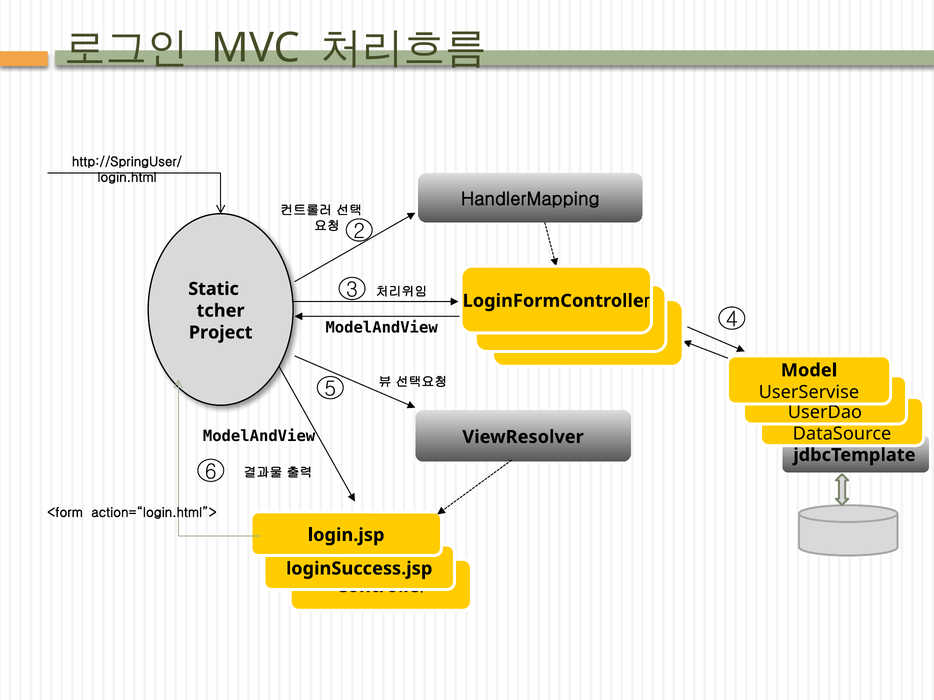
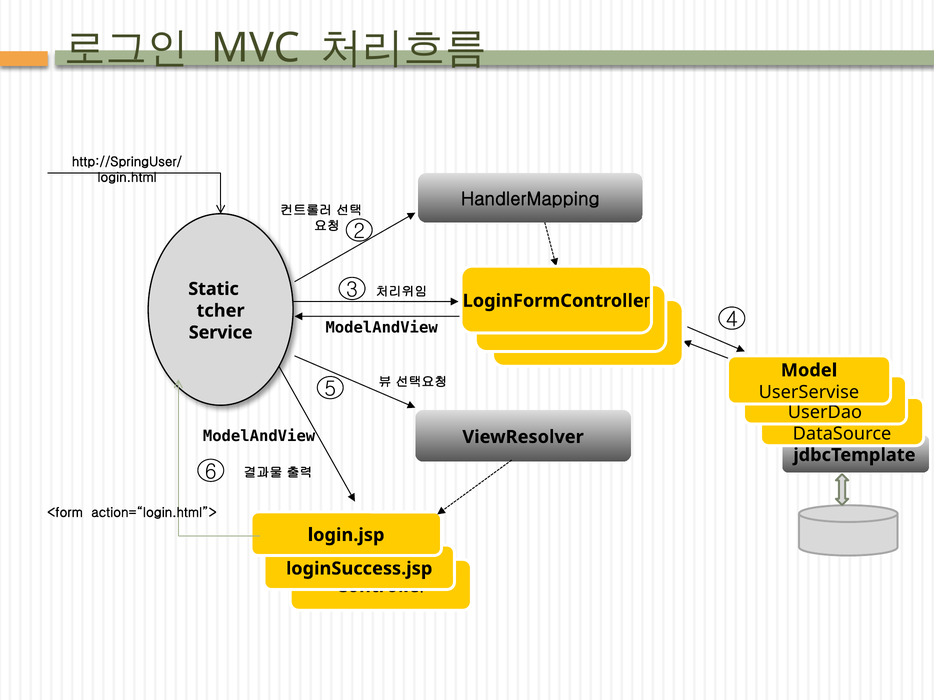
Project: Project -> Service
